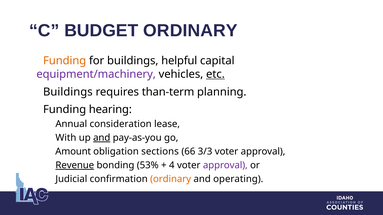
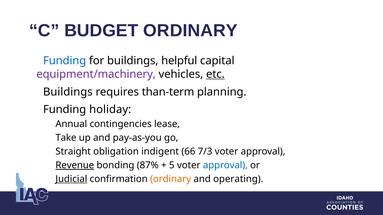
Funding at (65, 61) colour: orange -> blue
hearing: hearing -> holiday
consideration: consideration -> contingencies
With: With -> Take
and at (102, 138) underline: present -> none
Amount: Amount -> Straight
sections: sections -> indigent
3/3: 3/3 -> 7/3
53%: 53% -> 87%
4: 4 -> 5
approval at (225, 166) colour: purple -> blue
Judicial underline: none -> present
